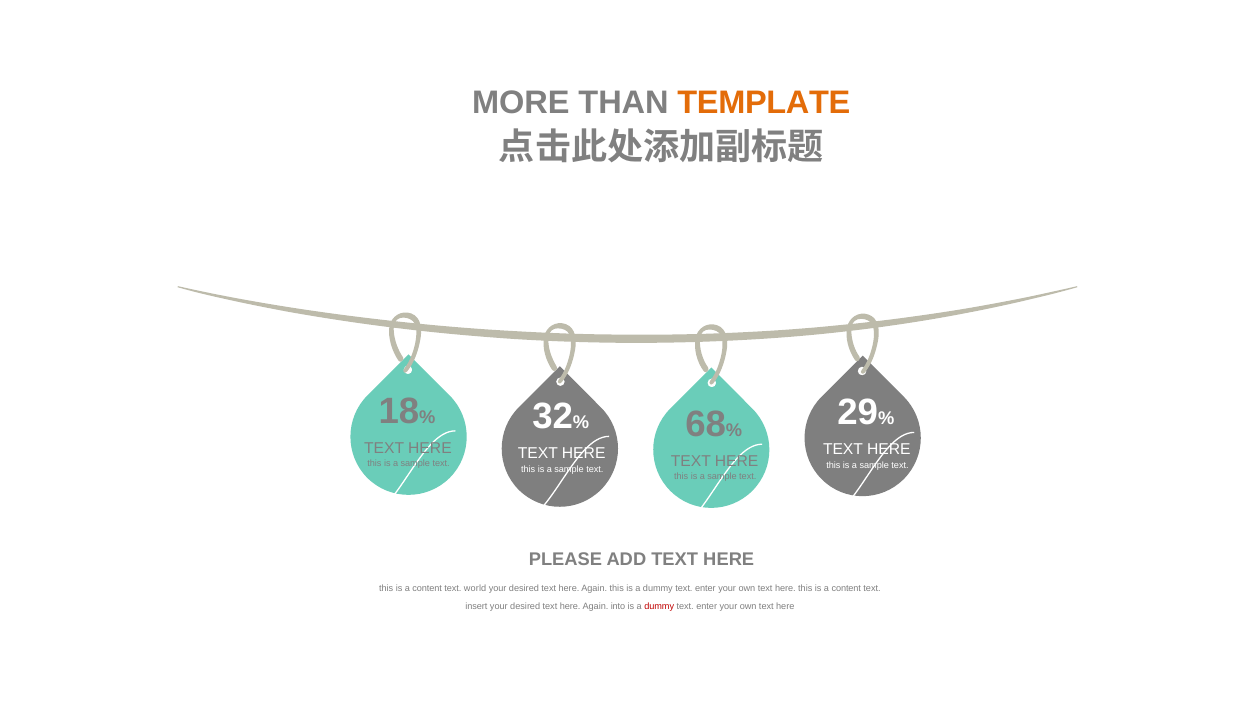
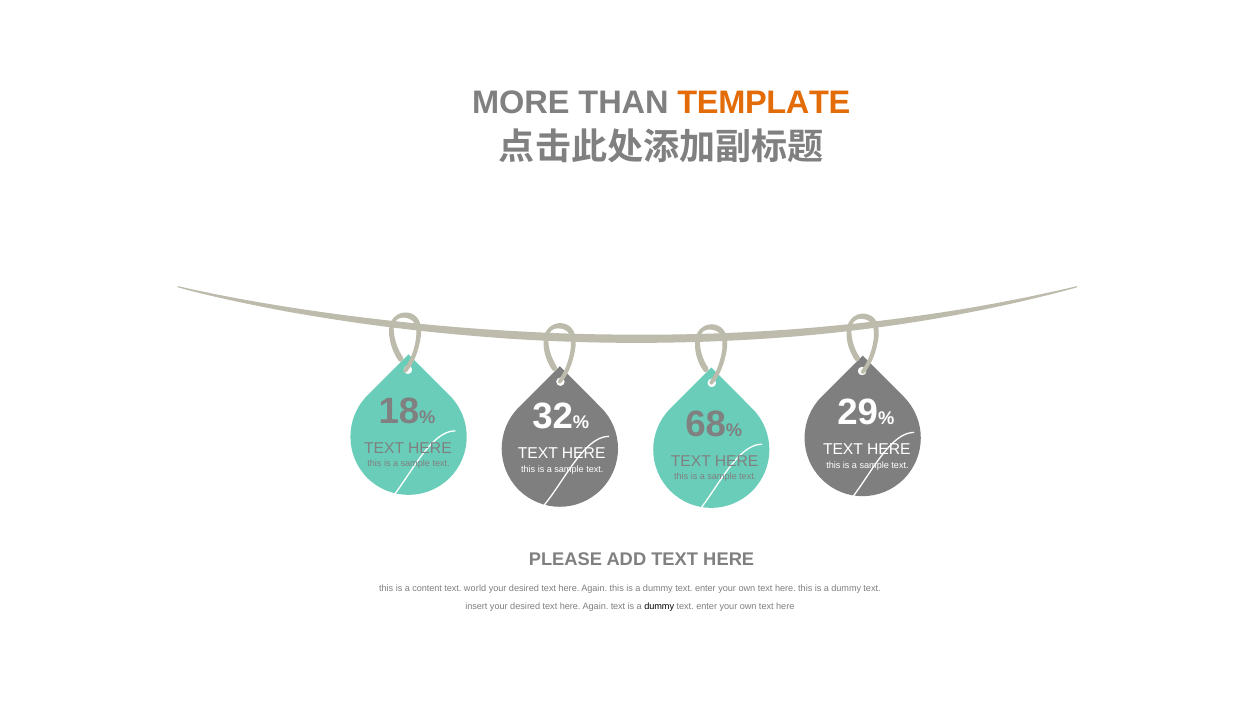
content at (846, 588): content -> dummy
Again into: into -> text
dummy at (659, 607) colour: red -> black
